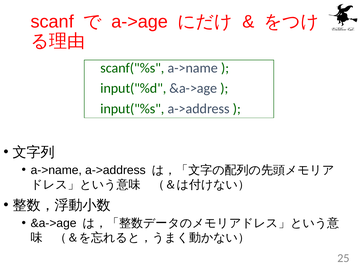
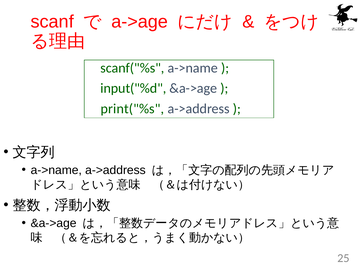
input("%s: input("%s -> print("%s
